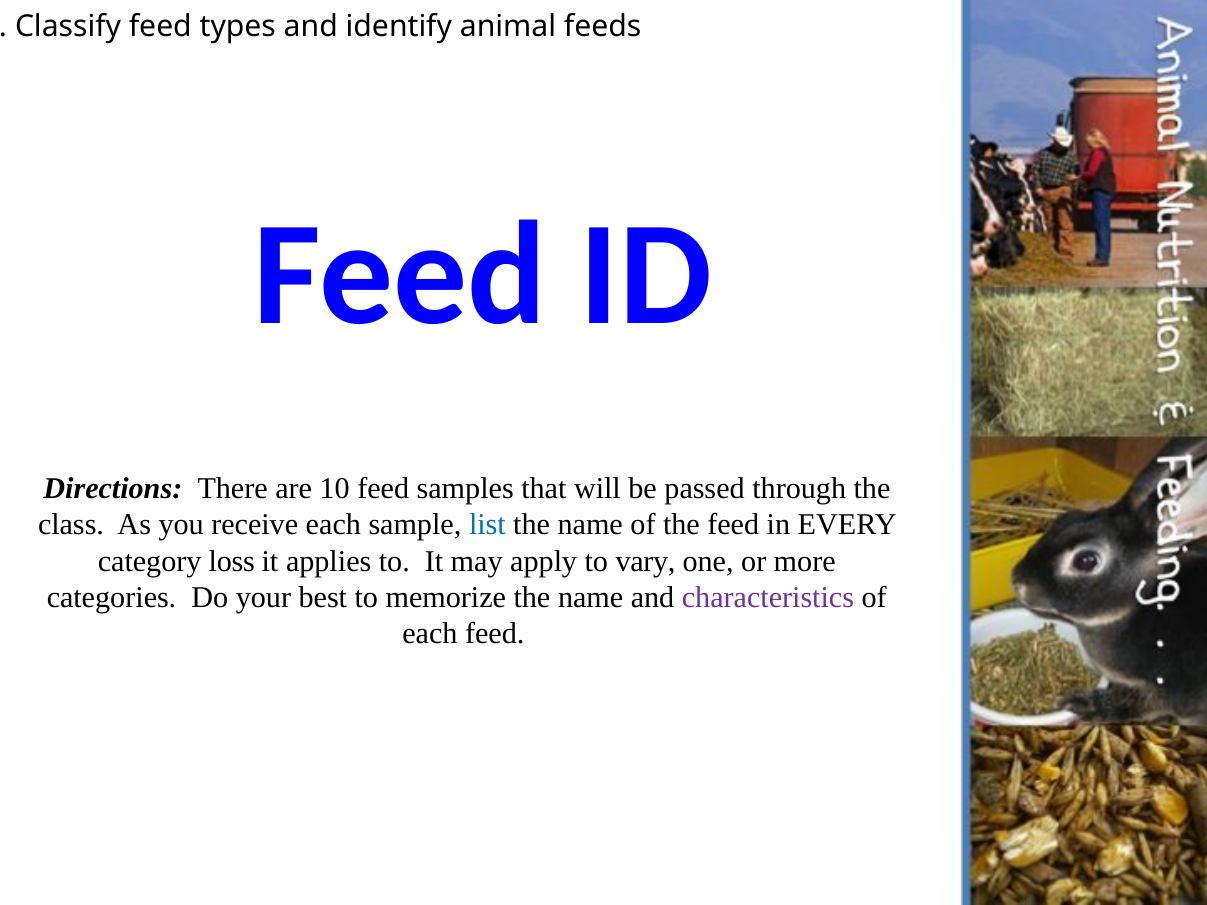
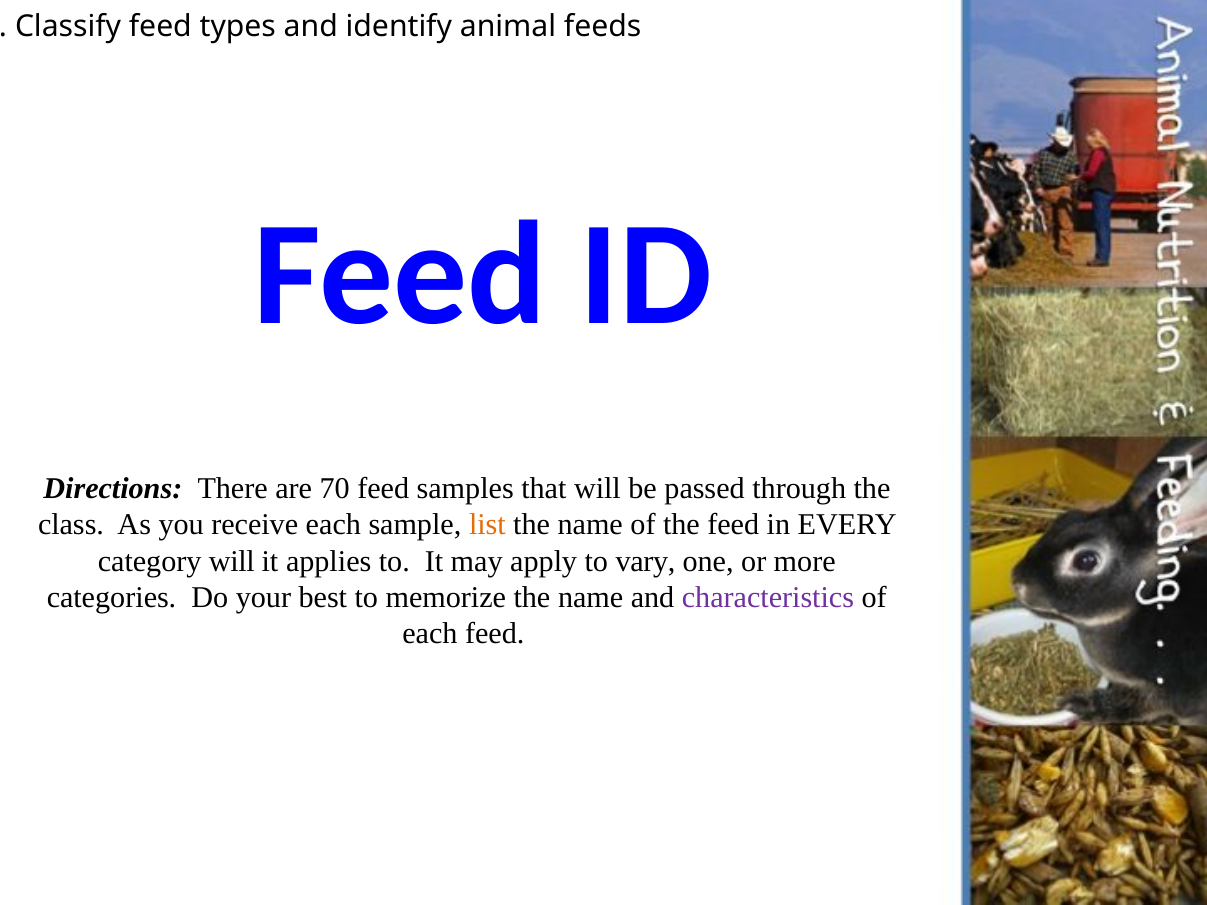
10: 10 -> 70
list colour: blue -> orange
category loss: loss -> will
